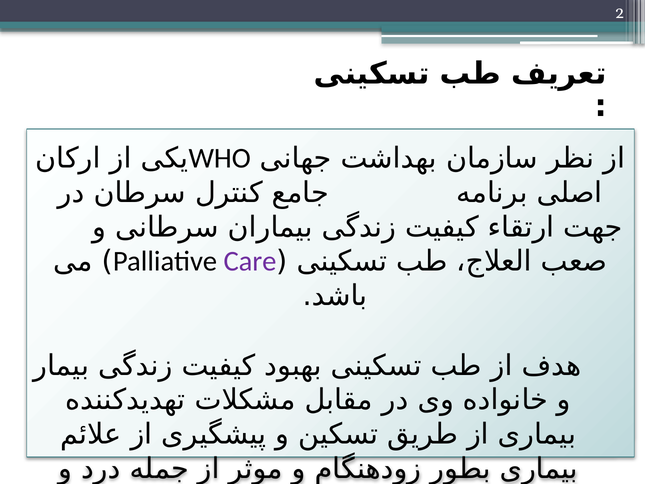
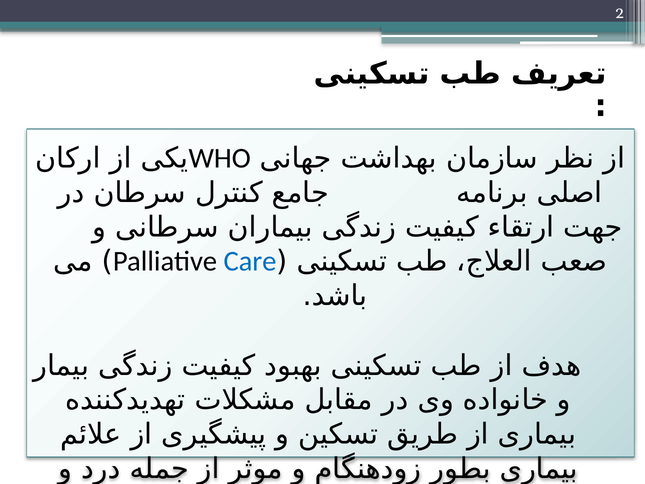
Care colour: purple -> blue
